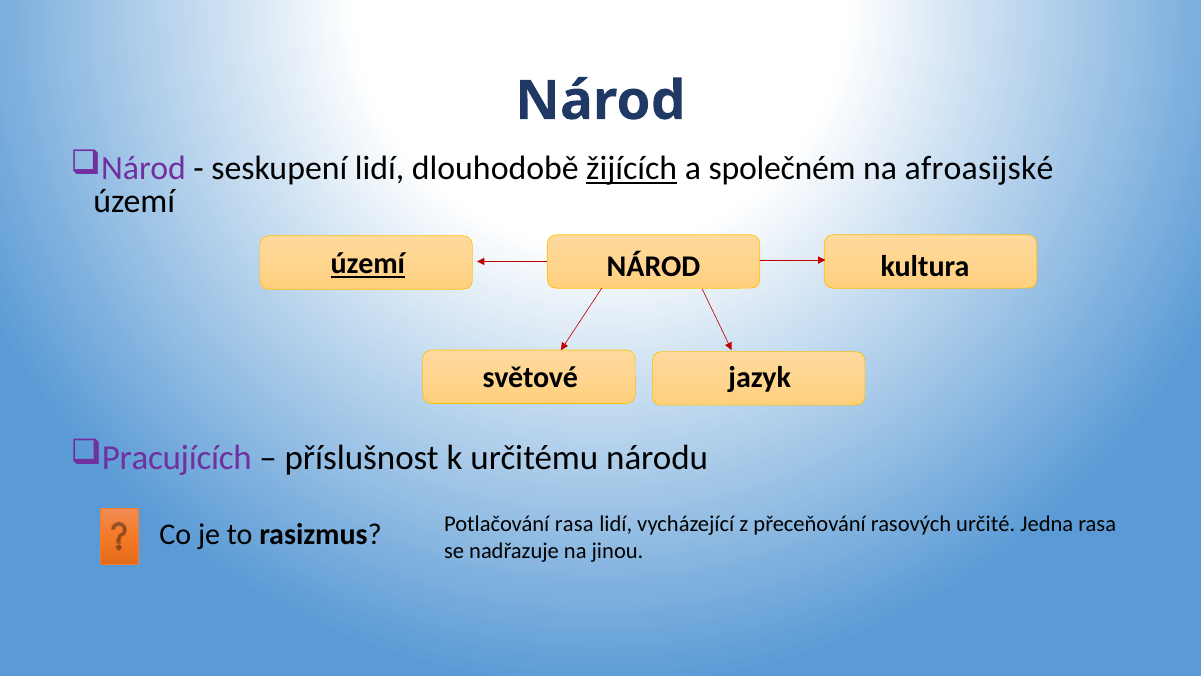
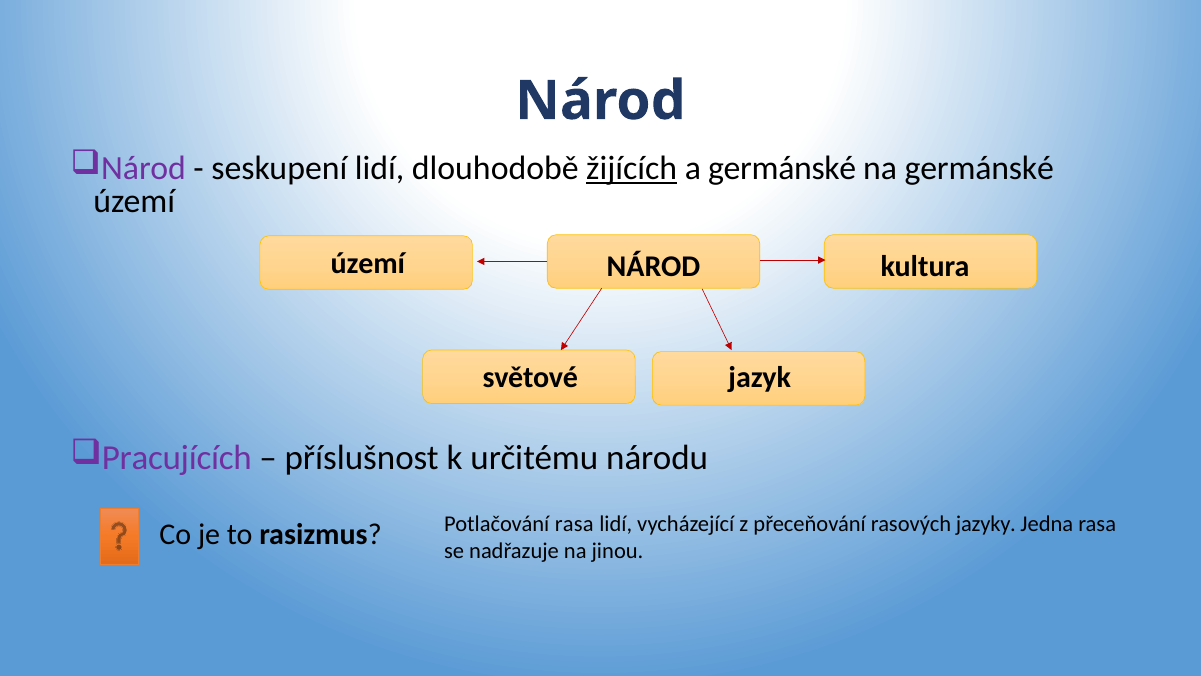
a společném: společném -> germánské
na afroasijské: afroasijské -> germánské
území at (368, 264) underline: present -> none
určité: určité -> jazyky
